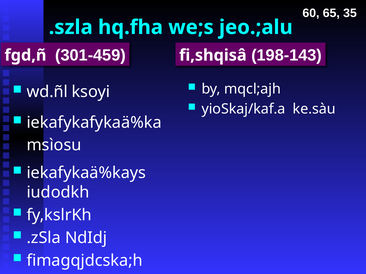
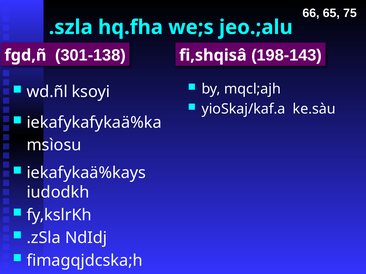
60: 60 -> 66
35: 35 -> 75
301-459: 301-459 -> 301-138
